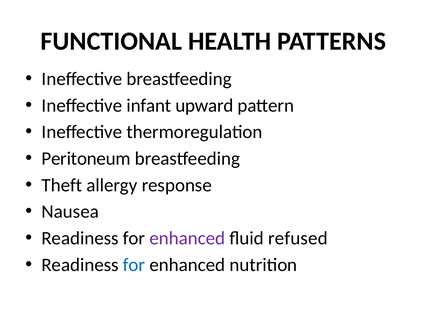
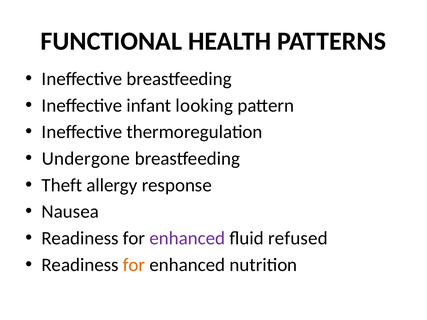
upward: upward -> looking
Peritoneum: Peritoneum -> Undergone
for at (134, 265) colour: blue -> orange
